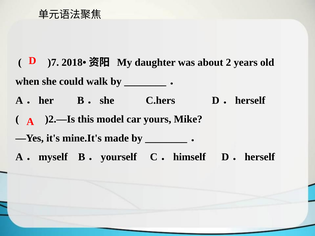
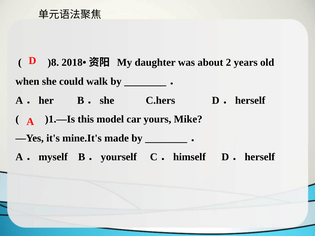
)7: )7 -> )8
)2.—Is: )2.—Is -> )1.—Is
